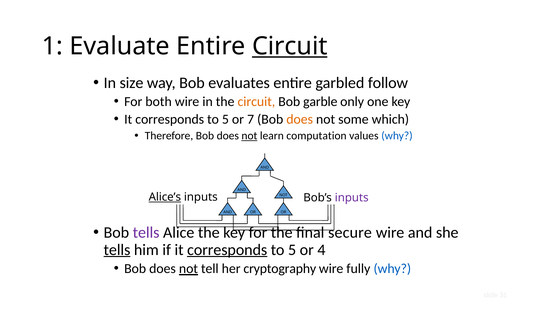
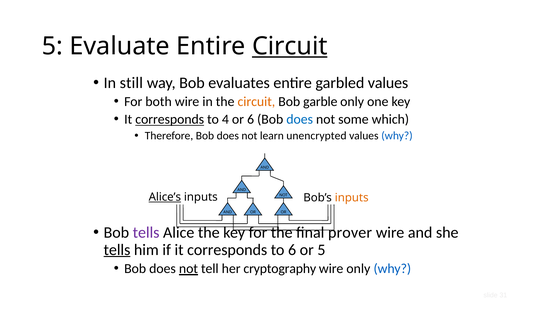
1 at (52, 46): 1 -> 5
size: size -> still
garbled follow: follow -> values
corresponds at (170, 119) underline: none -> present
5 at (225, 119): 5 -> 4
or 7: 7 -> 6
does at (300, 119) colour: orange -> blue
not at (249, 136) underline: present -> none
computation: computation -> unencrypted
inputs at (352, 197) colour: purple -> orange
secure: secure -> prover
corresponds at (227, 250) underline: present -> none
5 at (292, 250): 5 -> 6
or 4: 4 -> 5
wire fully: fully -> only
